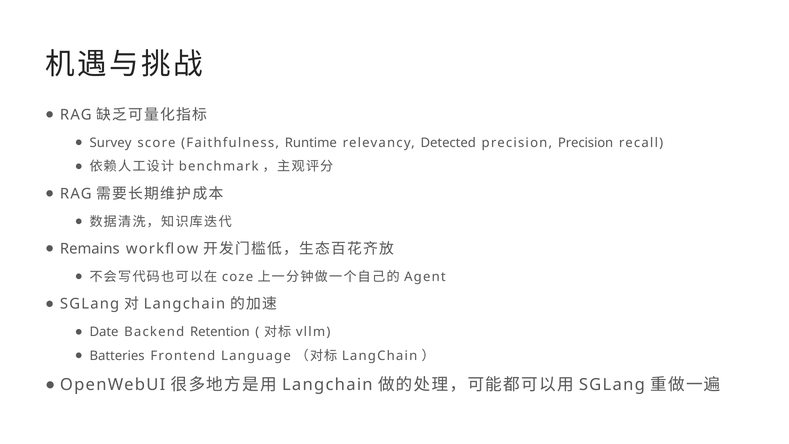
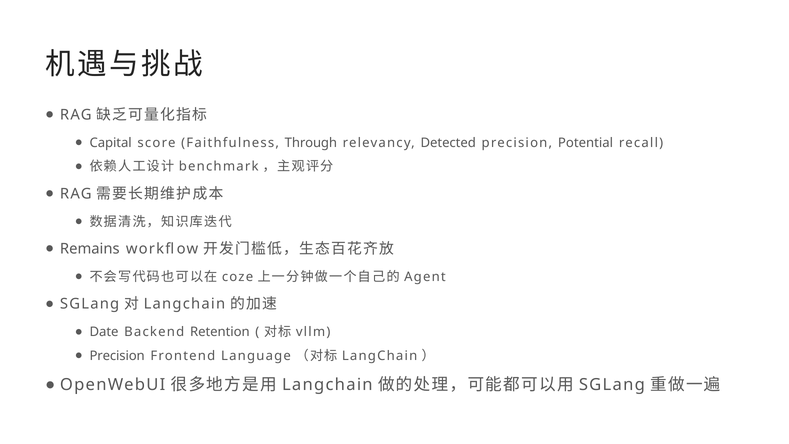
Survey: Survey -> Capital
Runtime: Runtime -> Through
precision Precision: Precision -> Potential
Batteries at (117, 356): Batteries -> Precision
